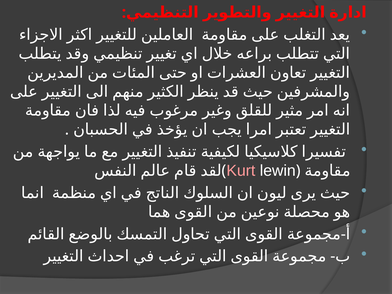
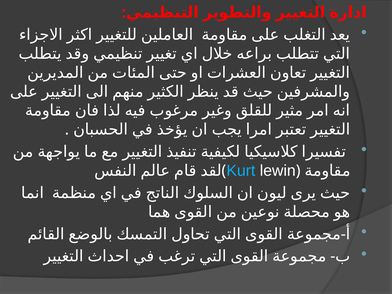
Kurt colour: pink -> light blue
